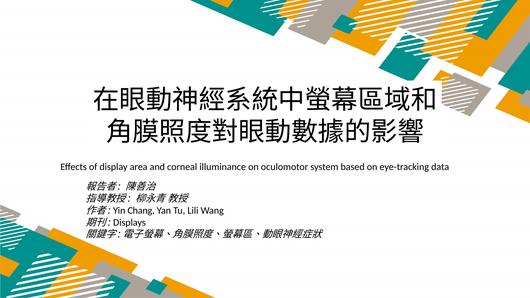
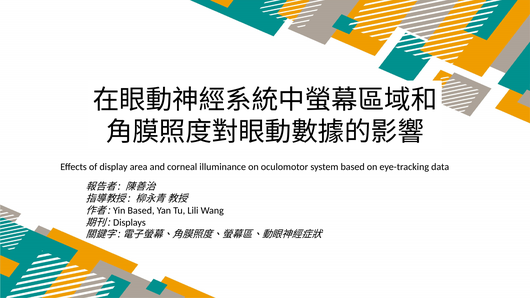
Yin Chang: Chang -> Based
